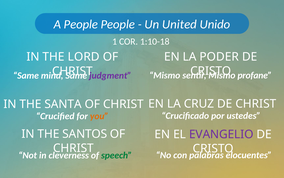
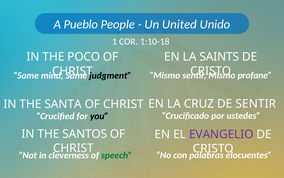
A People: People -> Pueblo
PODER: PODER -> SAINTS
LORD: LORD -> POCO
judgment colour: purple -> black
DE CHRIST: CHRIST -> SENTIR
you colour: orange -> black
